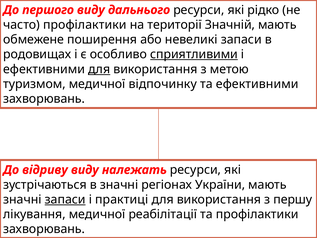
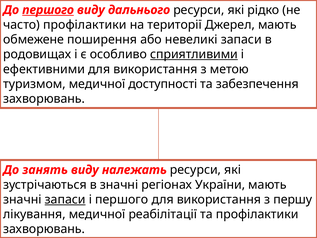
першого at (48, 10) underline: none -> present
Значній: Значній -> Джерел
для at (99, 69) underline: present -> none
відпочинку: відпочинку -> доступності
та ефективними: ефективними -> забезпечення
відриву: відриву -> занять
і практиці: практиці -> першого
